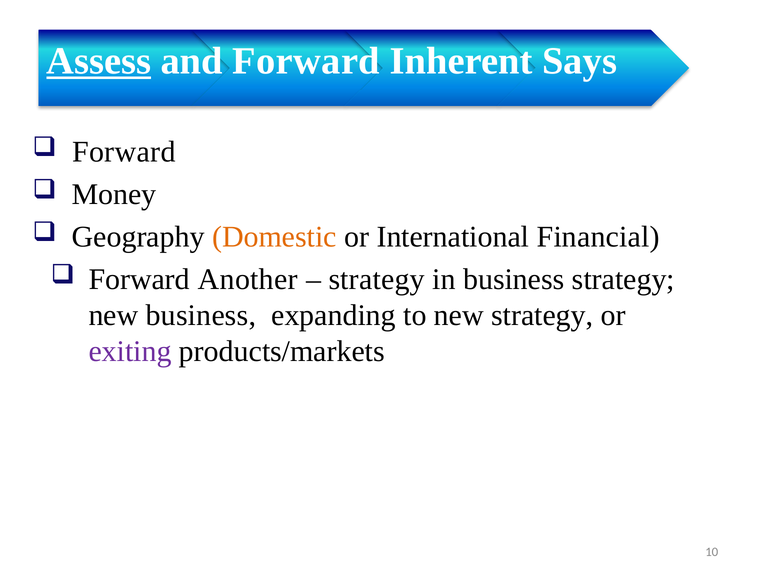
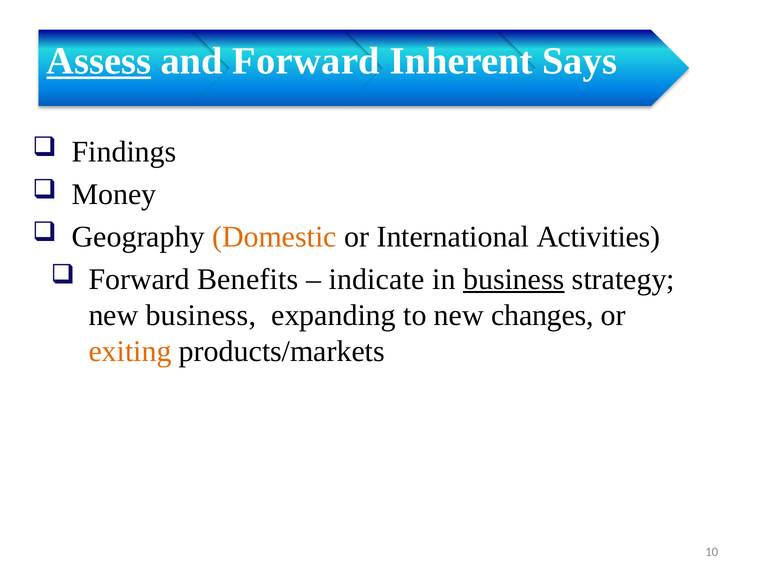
Forward at (124, 152): Forward -> Findings
Financial: Financial -> Activities
Another: Another -> Benefits
strategy at (377, 279): strategy -> indicate
business at (514, 279) underline: none -> present
new strategy: strategy -> changes
exiting colour: purple -> orange
